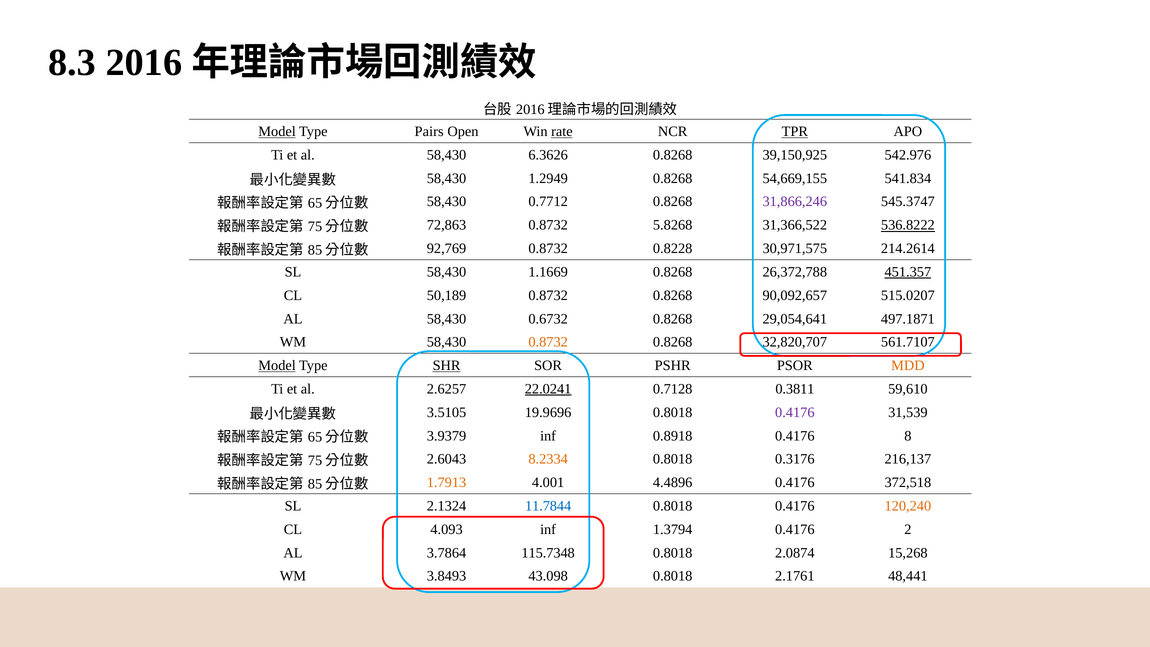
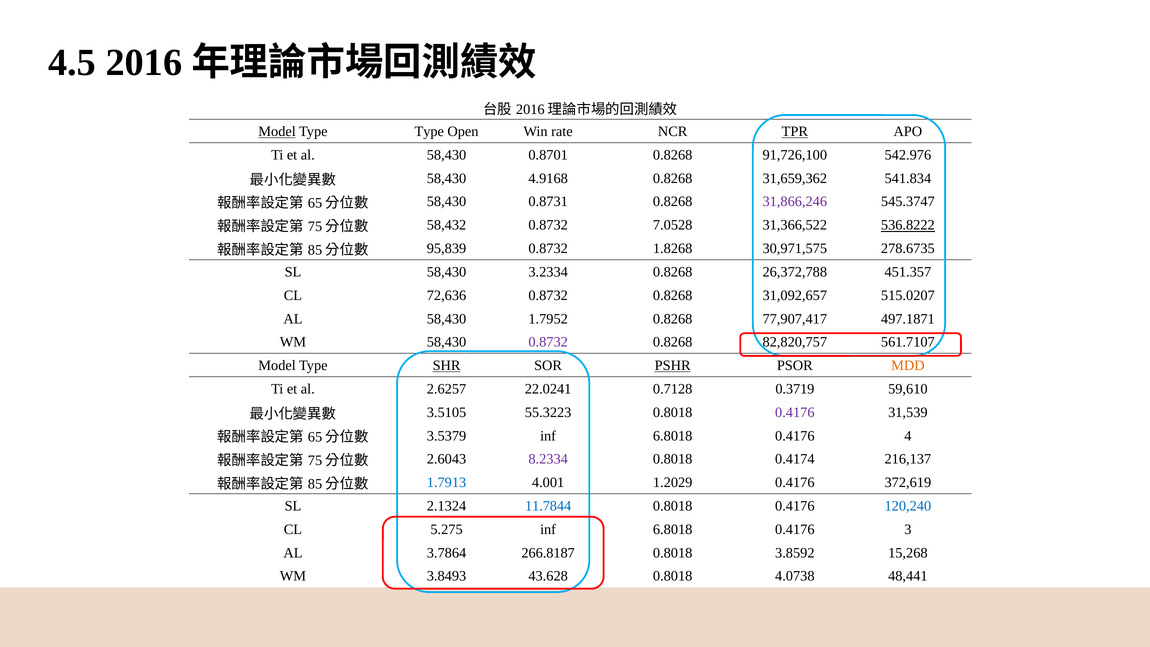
8.3: 8.3 -> 4.5
Type Pairs: Pairs -> Type
rate underline: present -> none
6.3626: 6.3626 -> 0.8701
39,150,925: 39,150,925 -> 91,726,100
1.2949: 1.2949 -> 4.9168
54,669,155: 54,669,155 -> 31,659,362
0.7712: 0.7712 -> 0.8731
72,863: 72,863 -> 58,432
5.8268: 5.8268 -> 7.0528
92,769: 92,769 -> 95,839
0.8228: 0.8228 -> 1.8268
214.2614: 214.2614 -> 278.6735
1.1669: 1.1669 -> 3.2334
451.357 underline: present -> none
50,189: 50,189 -> 72,636
90,092,657: 90,092,657 -> 31,092,657
0.6732: 0.6732 -> 1.7952
29,054,641: 29,054,641 -> 77,907,417
0.8732 at (548, 342) colour: orange -> purple
32,820,707: 32,820,707 -> 82,820,757
Model at (277, 365) underline: present -> none
PSHR underline: none -> present
22.0241 underline: present -> none
0.3811: 0.3811 -> 0.3719
19.9696: 19.9696 -> 55.3223
3.9379: 3.9379 -> 3.5379
0.8918 at (673, 436): 0.8918 -> 6.8018
8: 8 -> 4
8.2334 colour: orange -> purple
0.3176: 0.3176 -> 0.4174
1.7913 colour: orange -> blue
4.4896: 4.4896 -> 1.2029
372,518: 372,518 -> 372,619
120,240 colour: orange -> blue
4.093: 4.093 -> 5.275
1.3794 at (673, 529): 1.3794 -> 6.8018
2: 2 -> 3
115.7348: 115.7348 -> 266.8187
2.0874: 2.0874 -> 3.8592
43.098: 43.098 -> 43.628
2.1761: 2.1761 -> 4.0738
